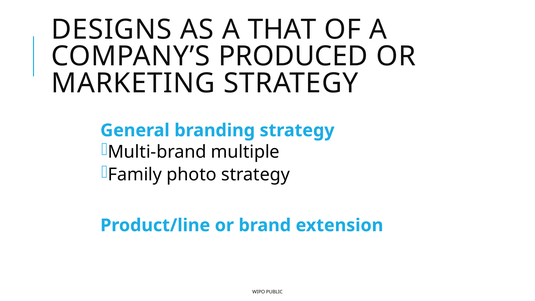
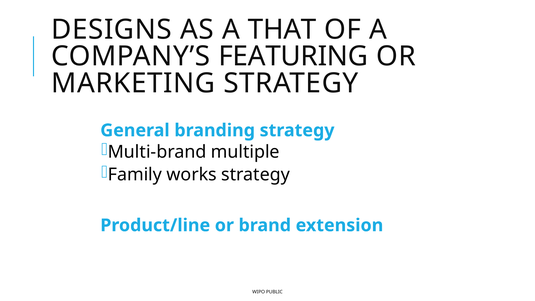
PRODUCED: PRODUCED -> FEATURING
photo: photo -> works
